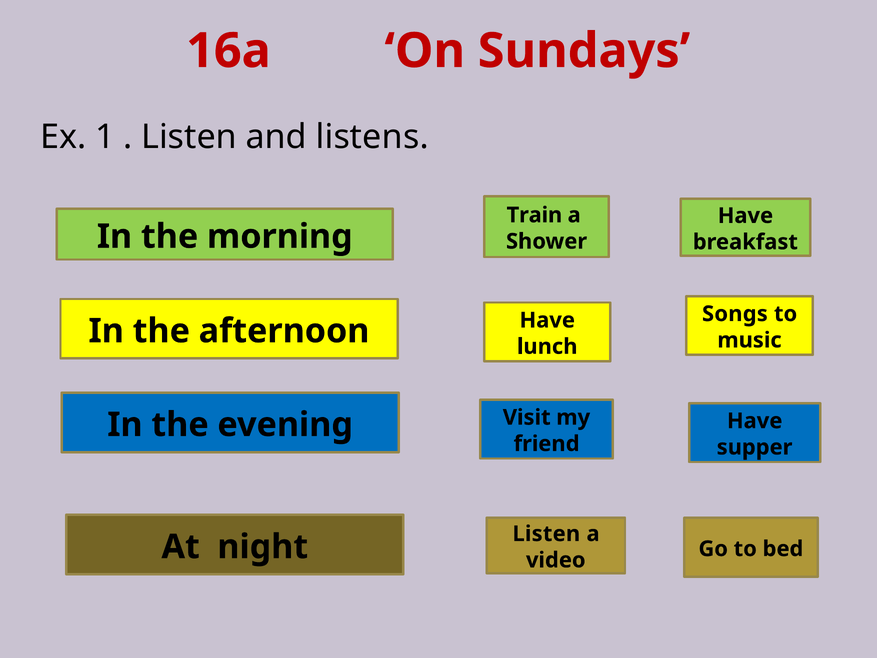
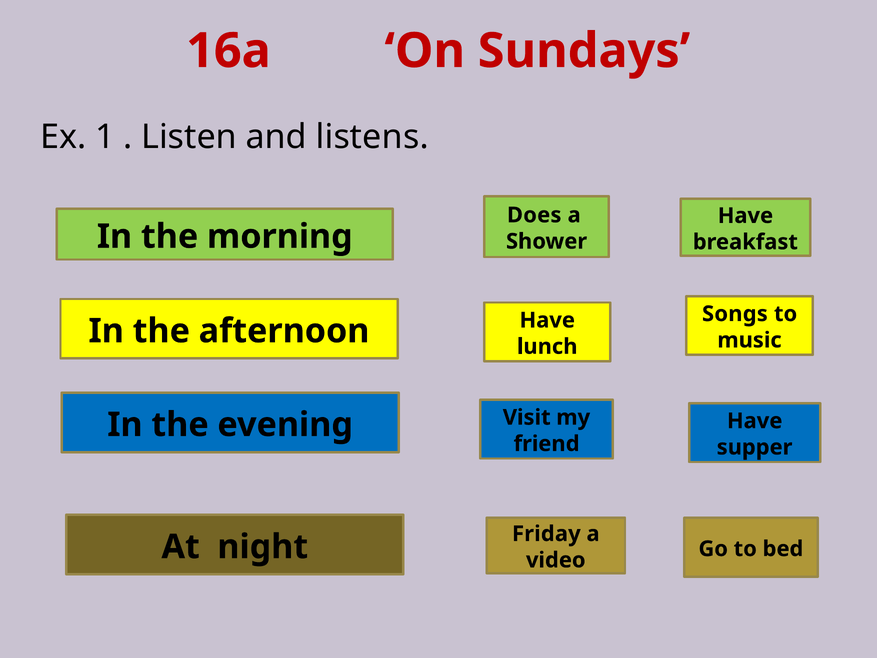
Train: Train -> Does
Listen at (546, 534): Listen -> Friday
